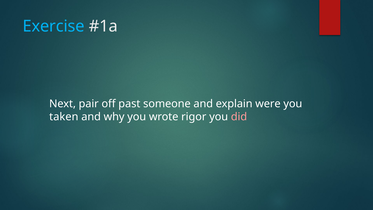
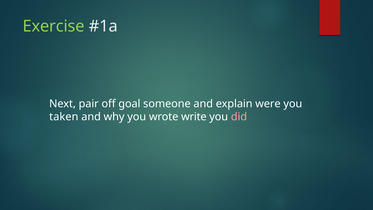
Exercise colour: light blue -> light green
past: past -> goal
rigor: rigor -> write
